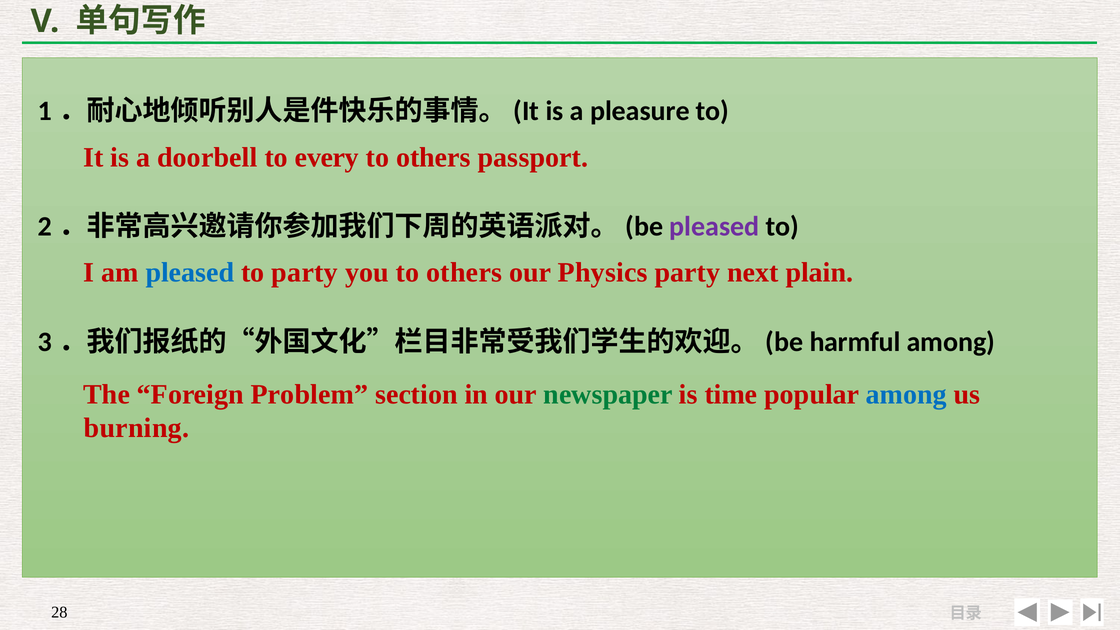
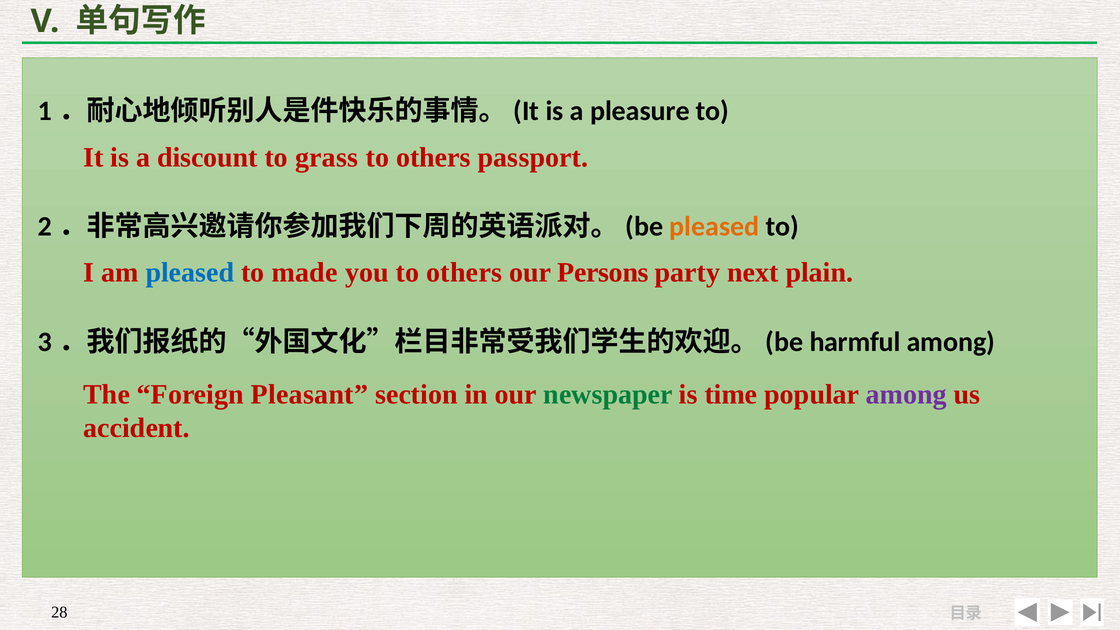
doorbell: doorbell -> discount
every: every -> grass
pleased at (714, 226) colour: purple -> orange
to party: party -> made
Physics: Physics -> Persons
Problem: Problem -> Pleasant
among at (906, 395) colour: blue -> purple
burning: burning -> accident
